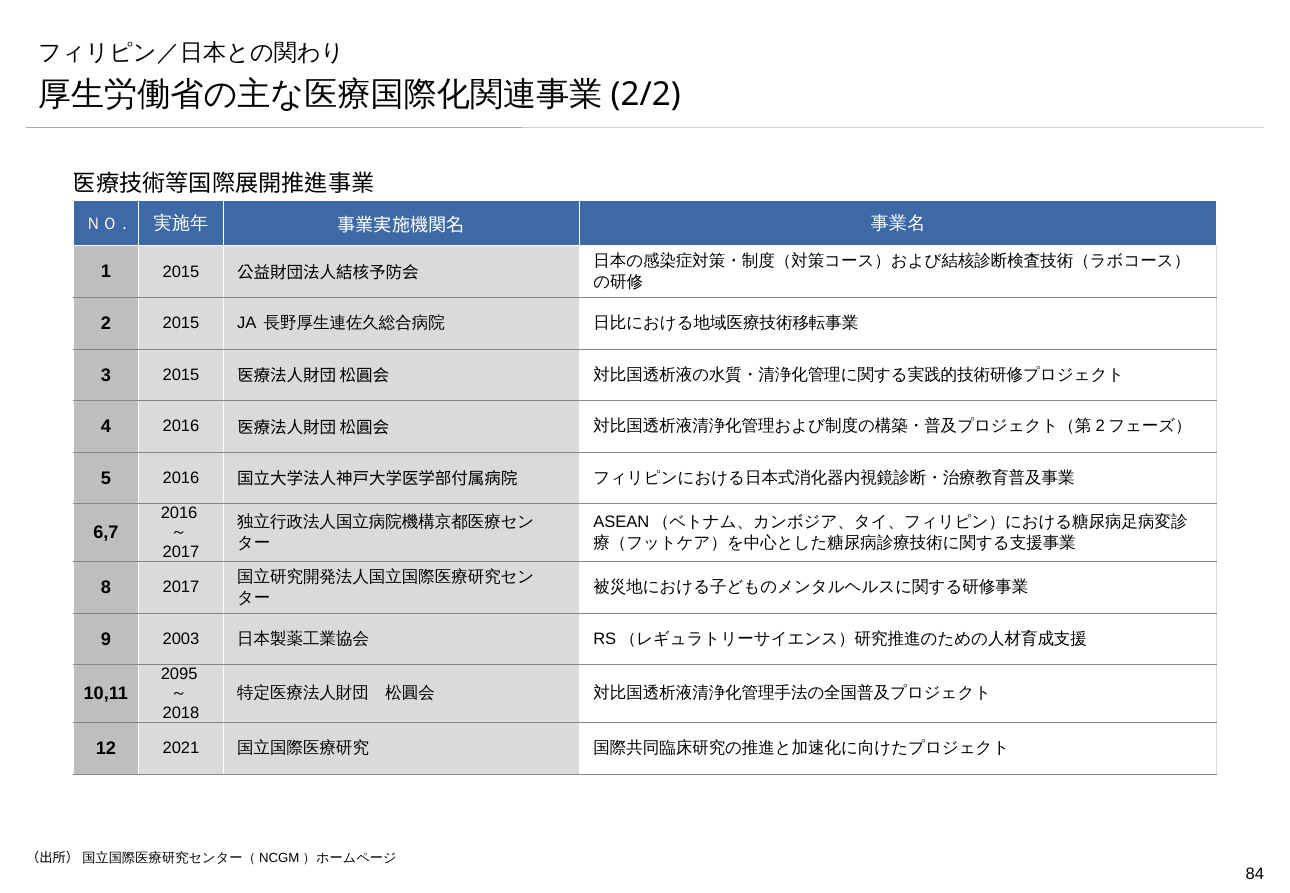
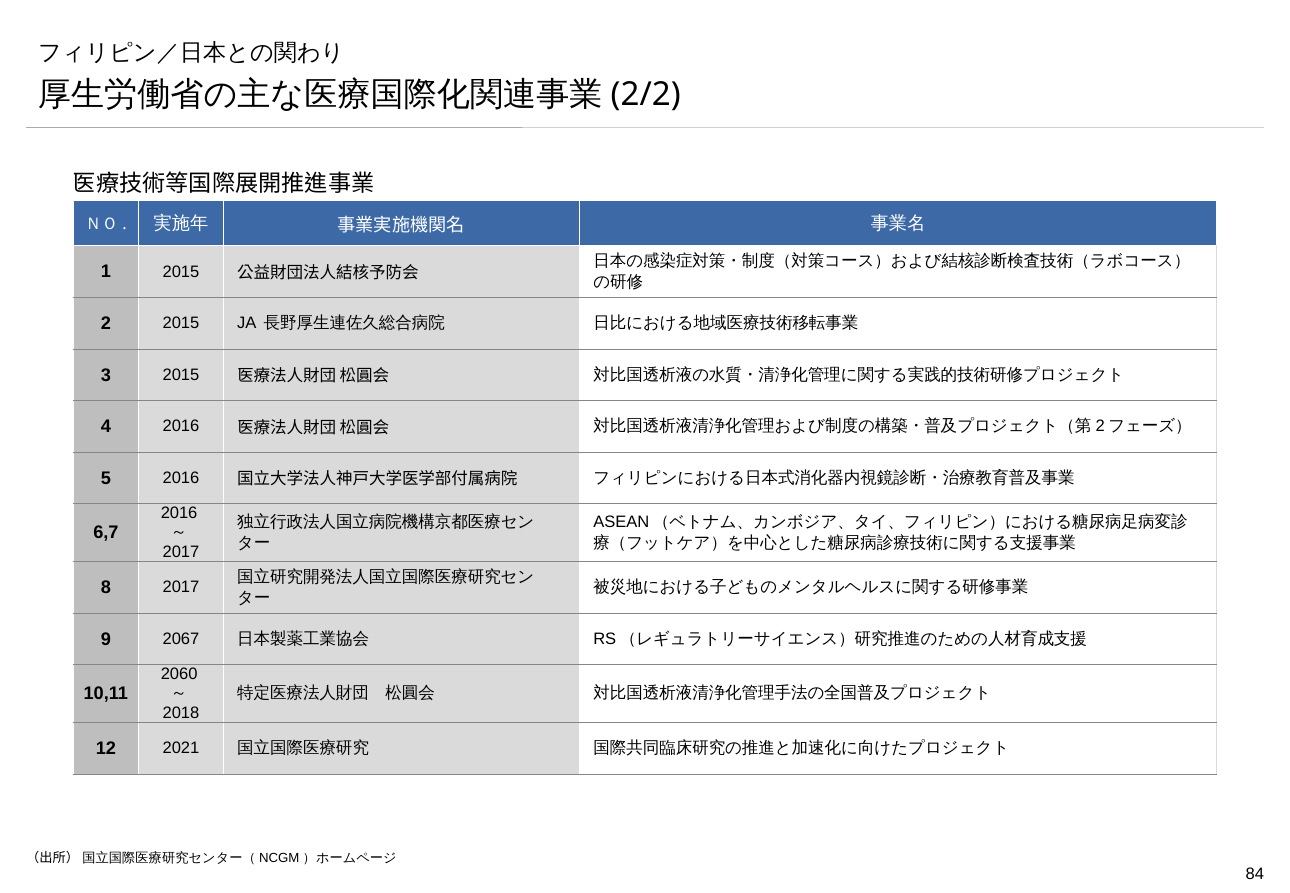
2003: 2003 -> 2067
2095: 2095 -> 2060
